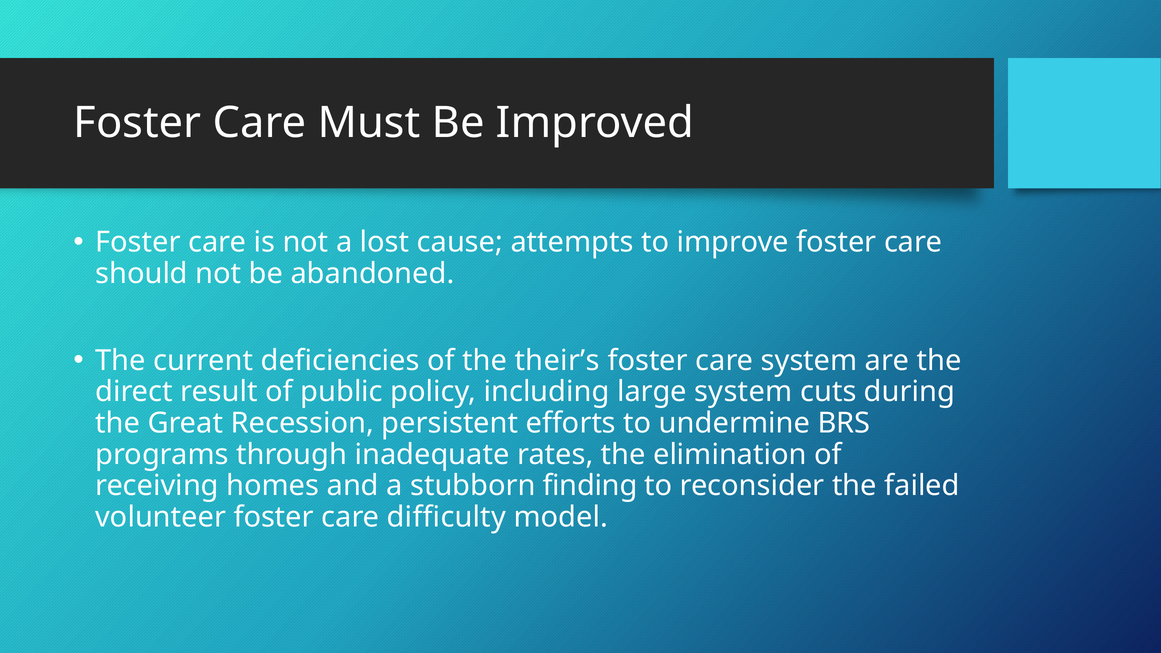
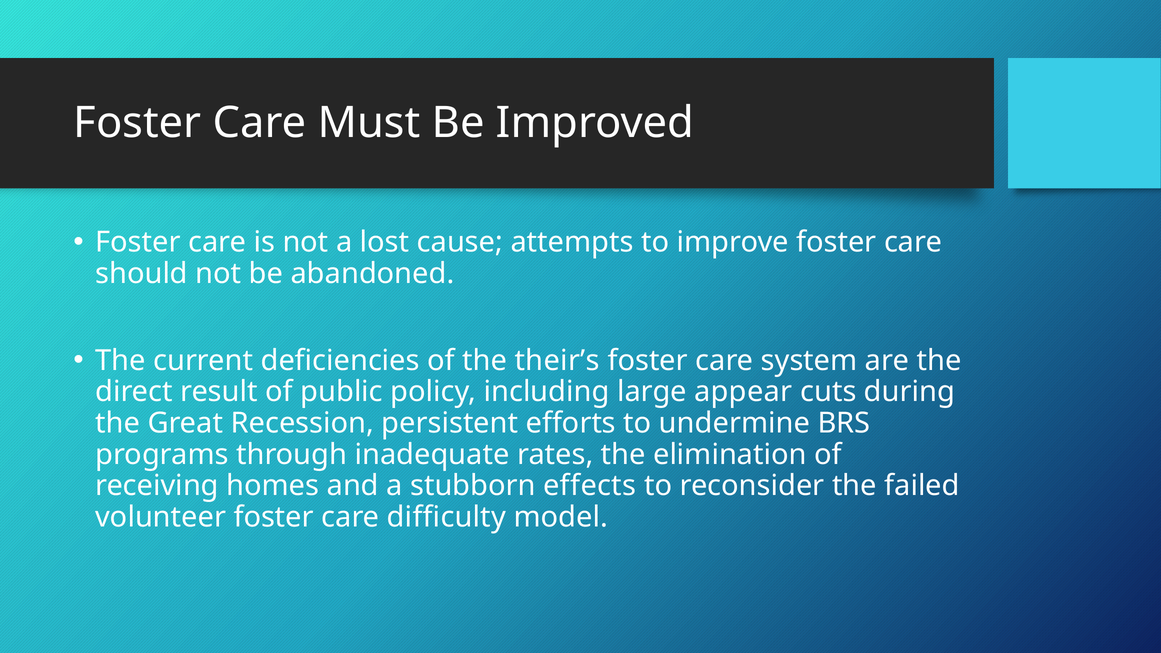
large system: system -> appear
finding: finding -> effects
